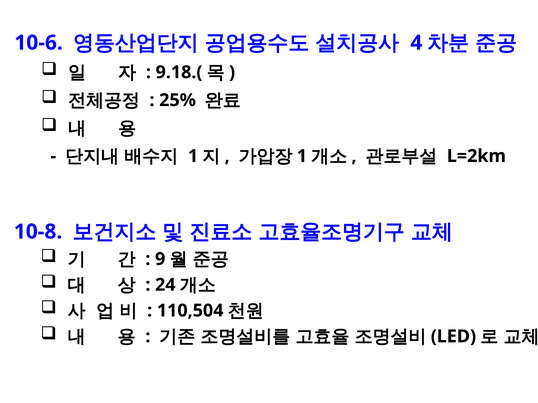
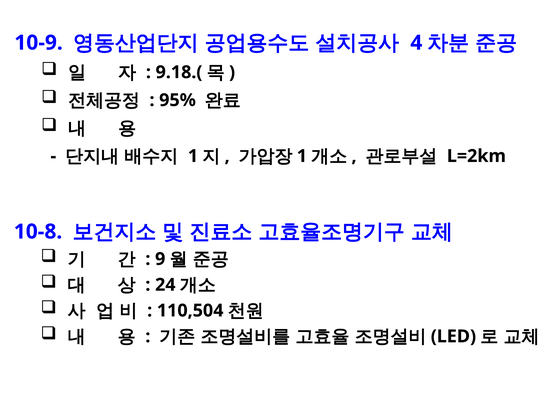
10-6: 10-6 -> 10-9
25%: 25% -> 95%
